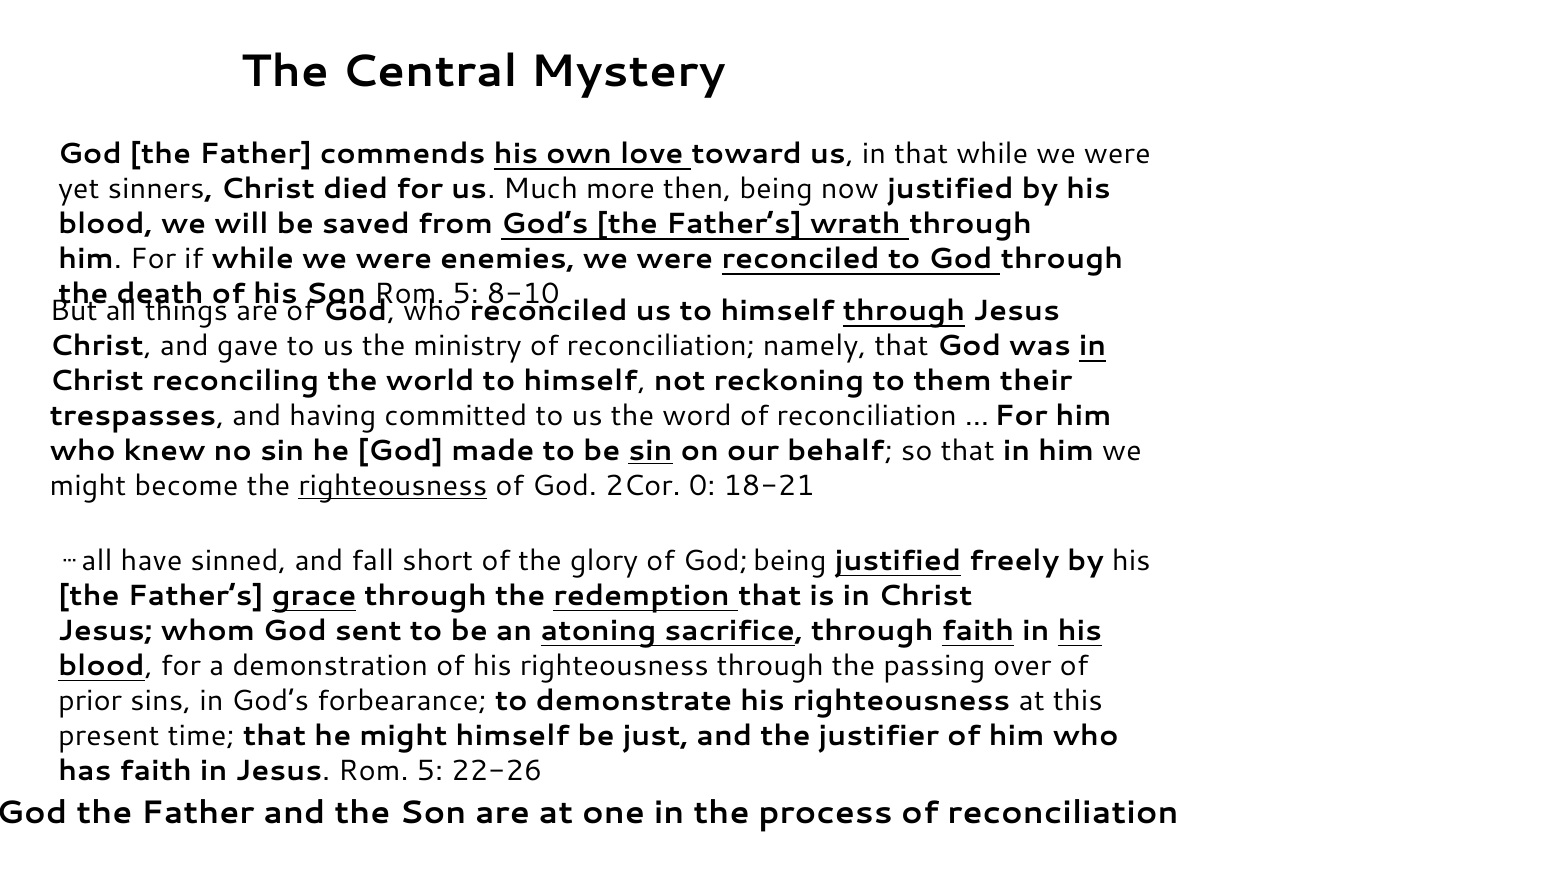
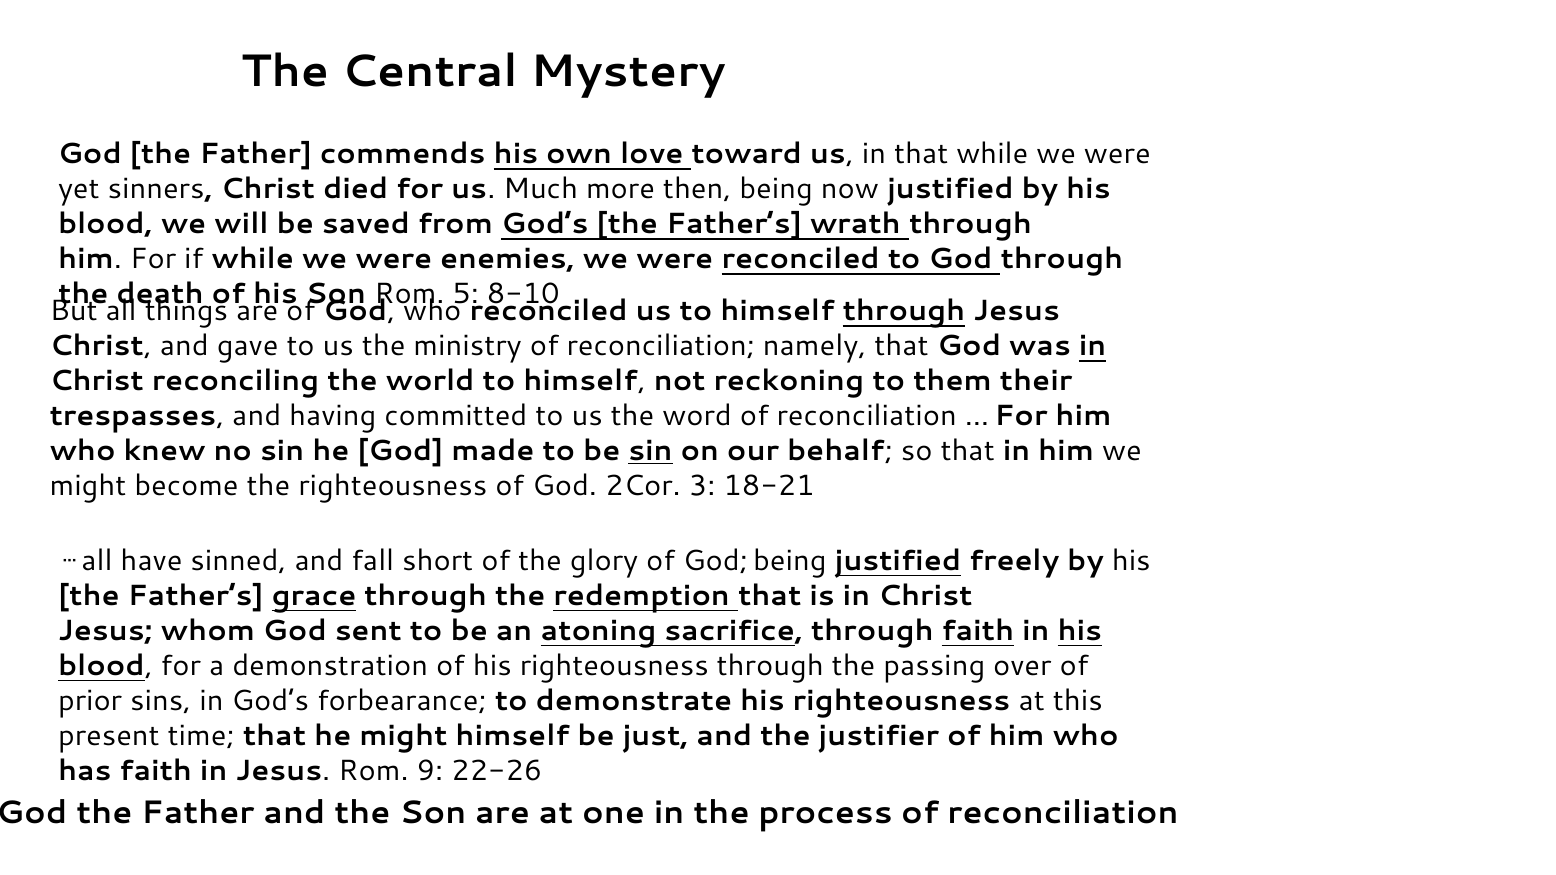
righteousness at (393, 486) underline: present -> none
0: 0 -> 3
Jesus Rom 5: 5 -> 9
